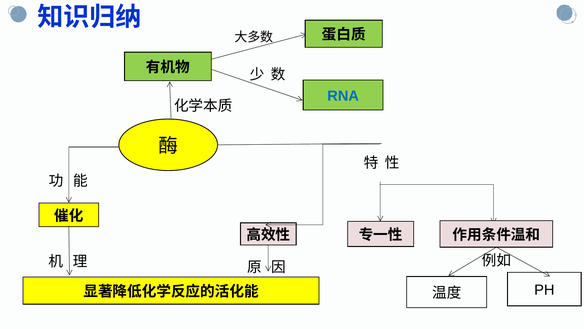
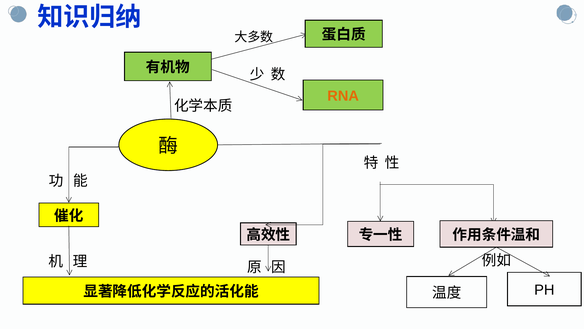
RNA colour: blue -> orange
